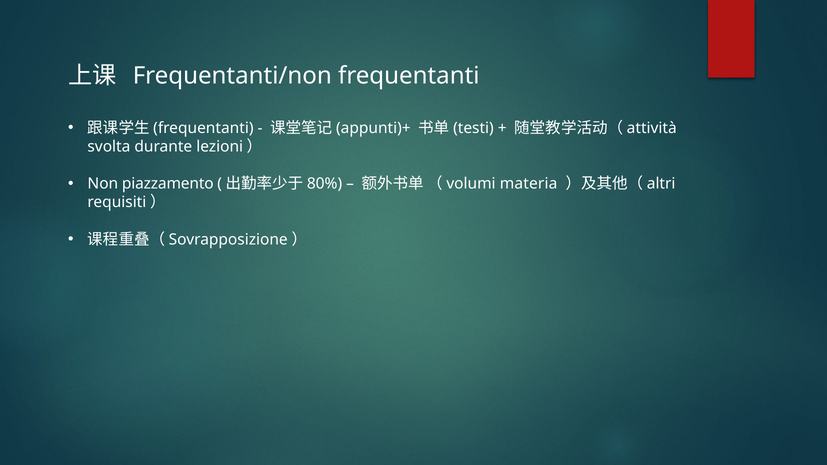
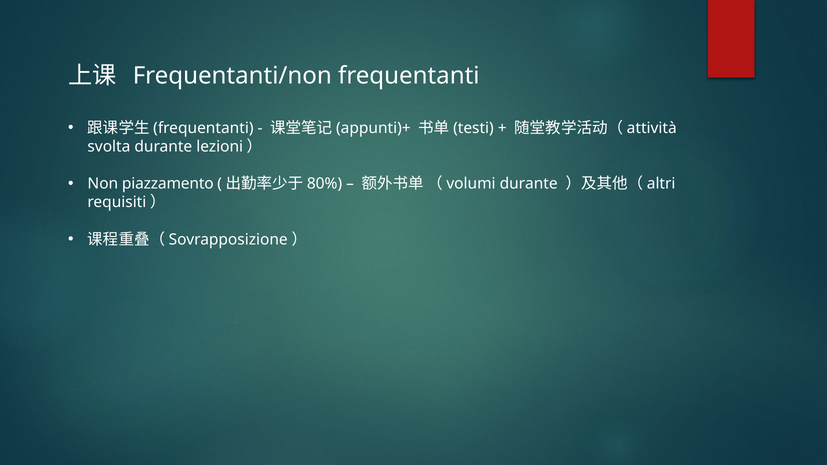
（volumi materia: materia -> durante
